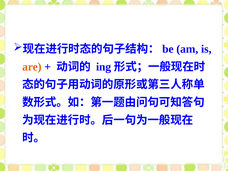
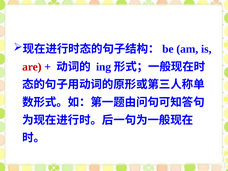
are colour: orange -> red
